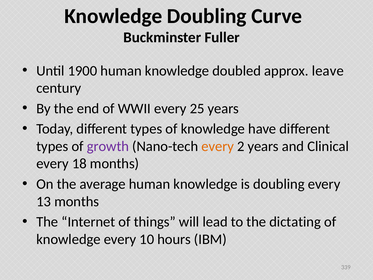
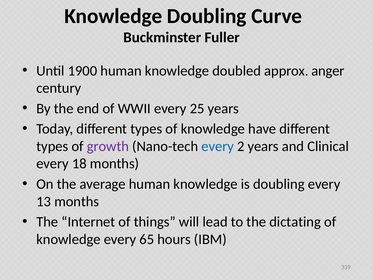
leave: leave -> anger
every at (218, 146) colour: orange -> blue
10: 10 -> 65
